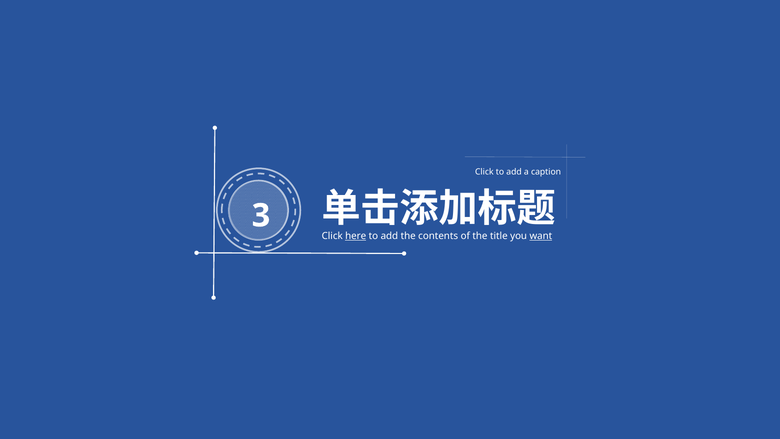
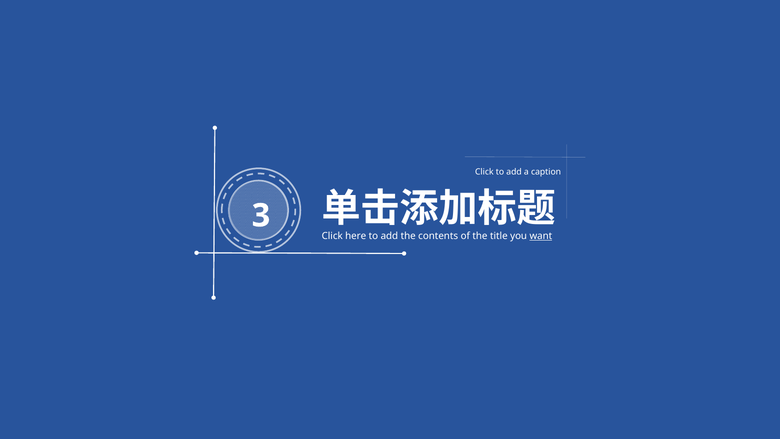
here underline: present -> none
